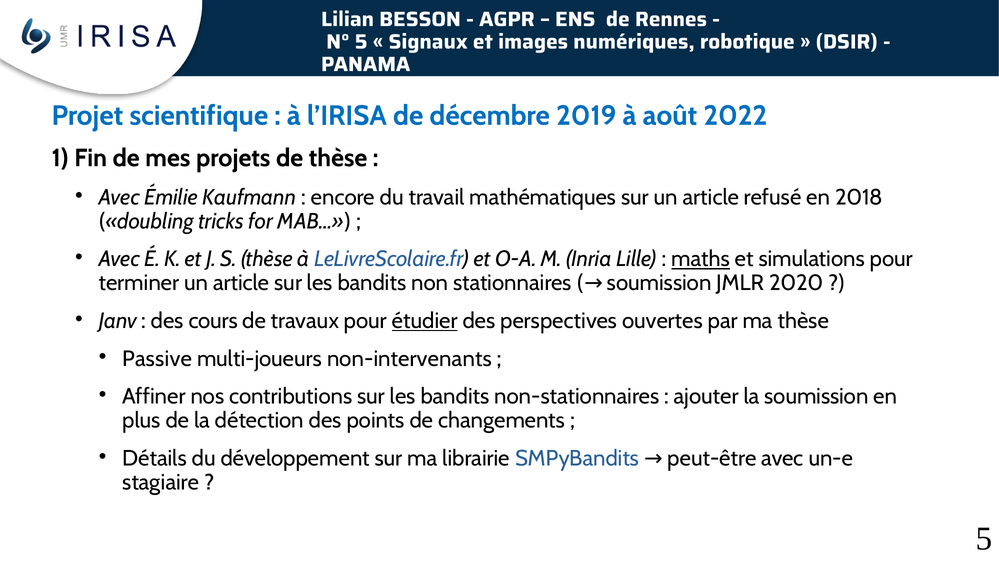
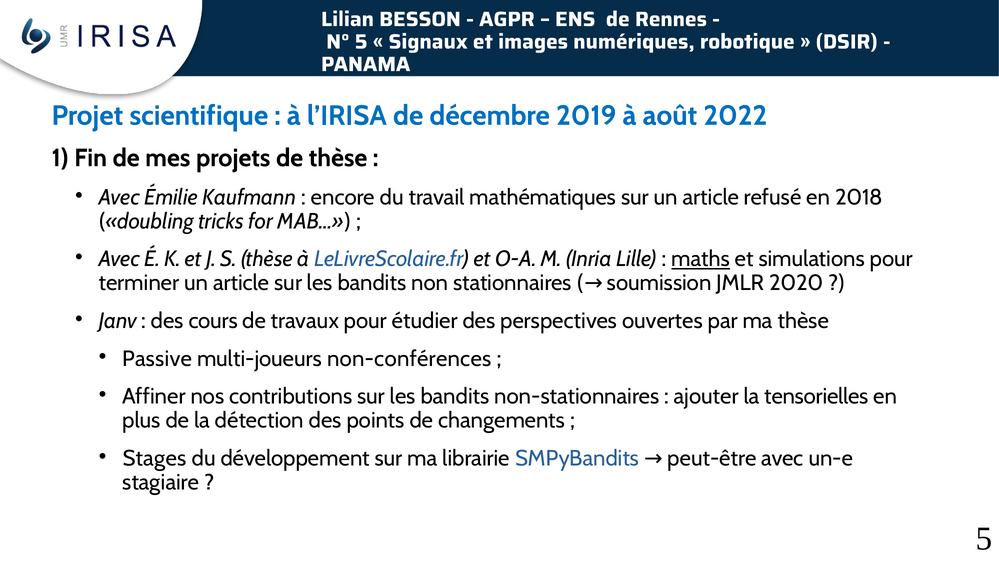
étudier underline: present -> none
non-intervenants: non-intervenants -> non-conférences
la soumission: soumission -> tensorielles
Détails: Détails -> Stages
